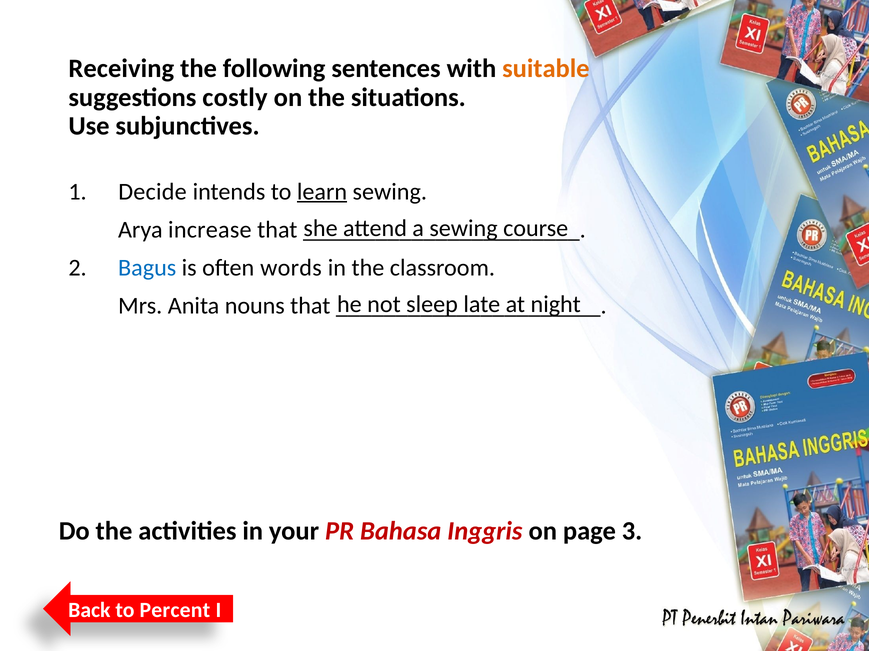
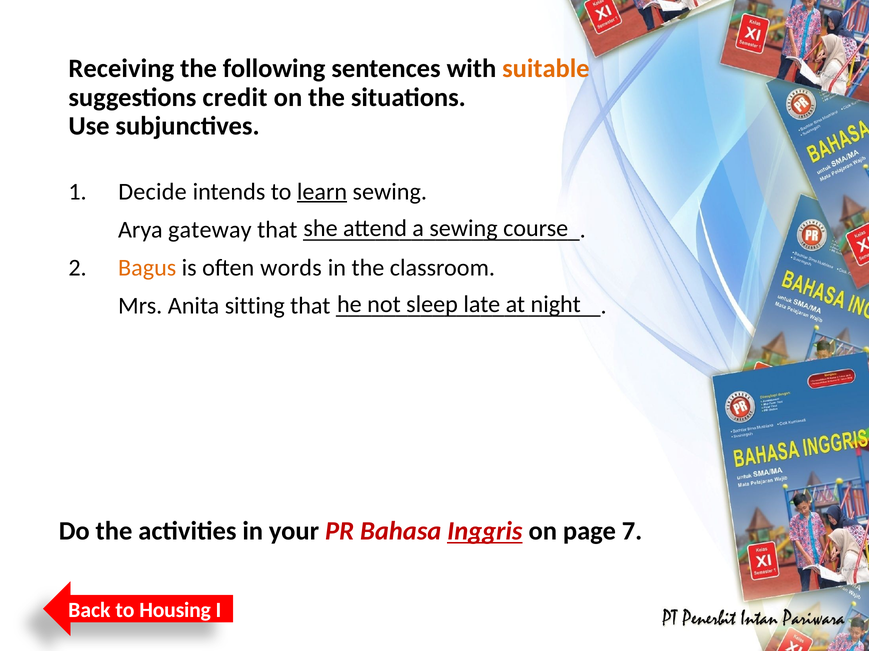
costly: costly -> credit
increase: increase -> gateway
Bagus colour: blue -> orange
nouns: nouns -> sitting
Inggris underline: none -> present
3: 3 -> 7
Percent: Percent -> Housing
